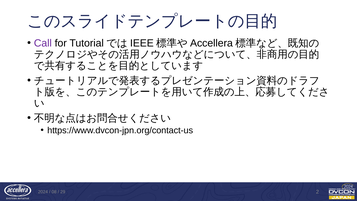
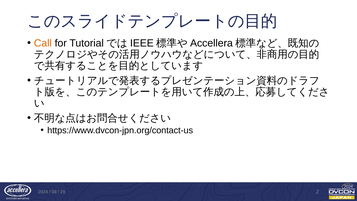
Call colour: purple -> orange
